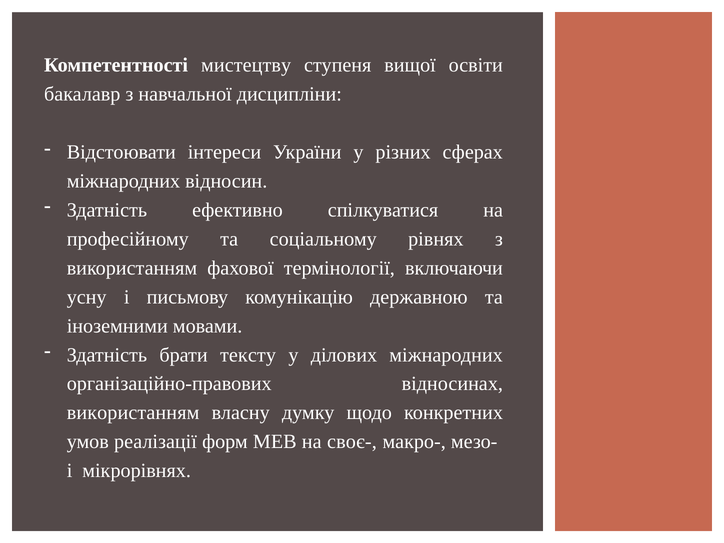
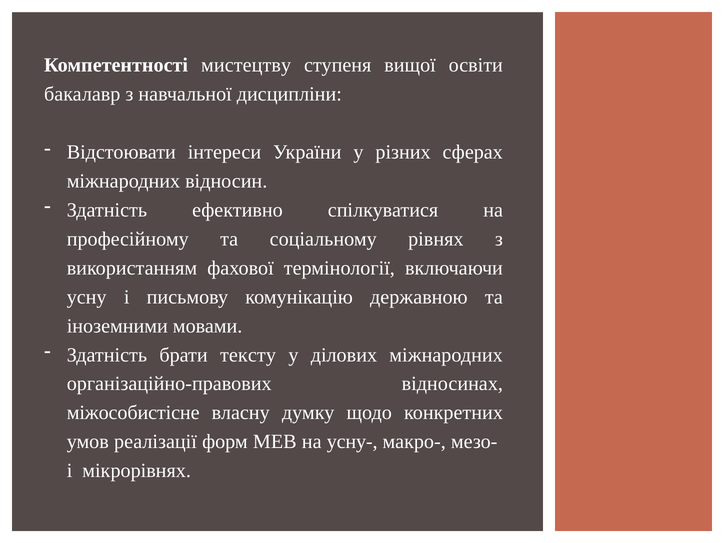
використанням at (133, 413): використанням -> міжособистісне
своє-: своє- -> усну-
